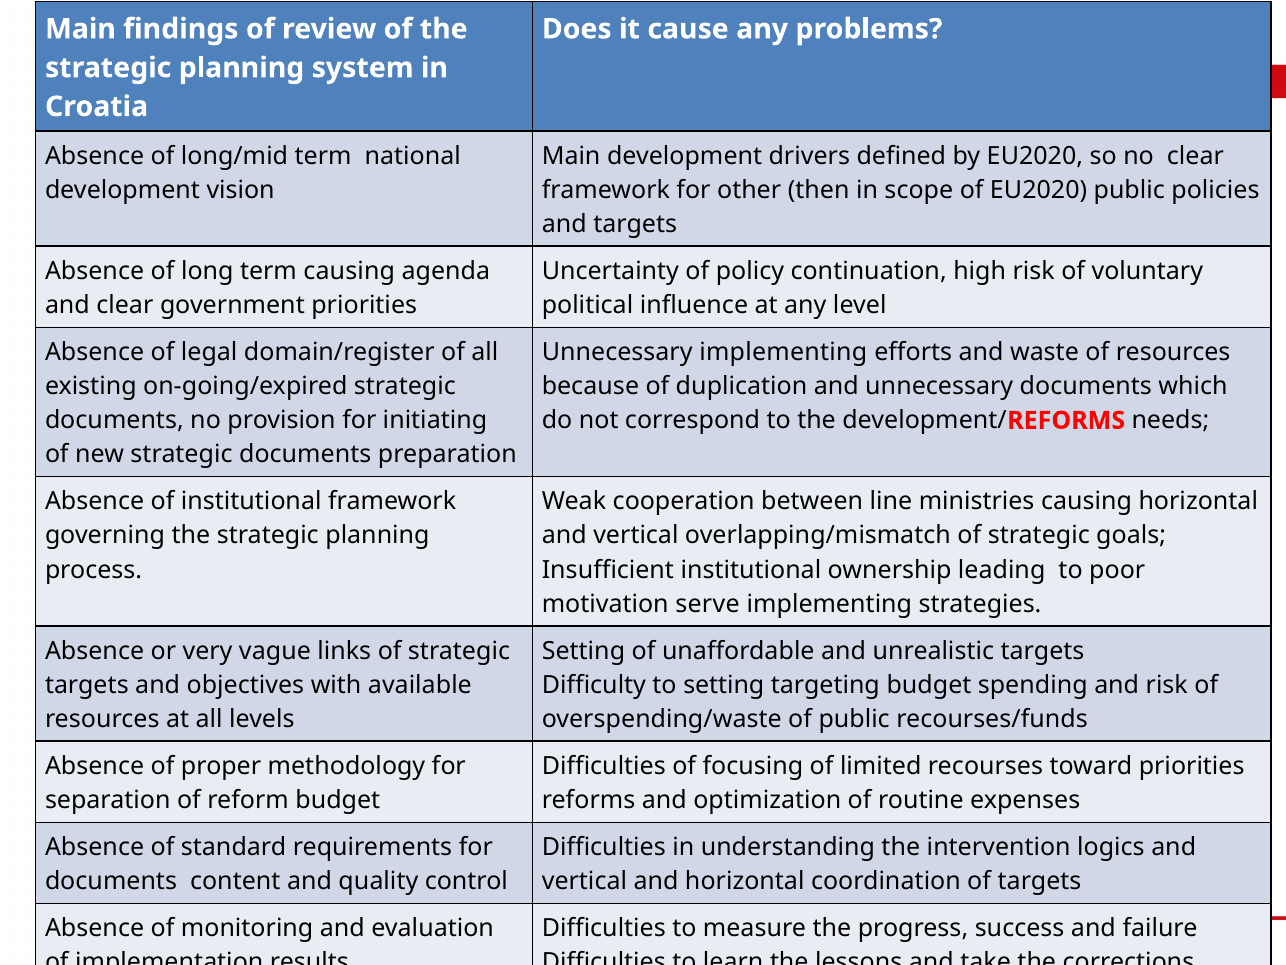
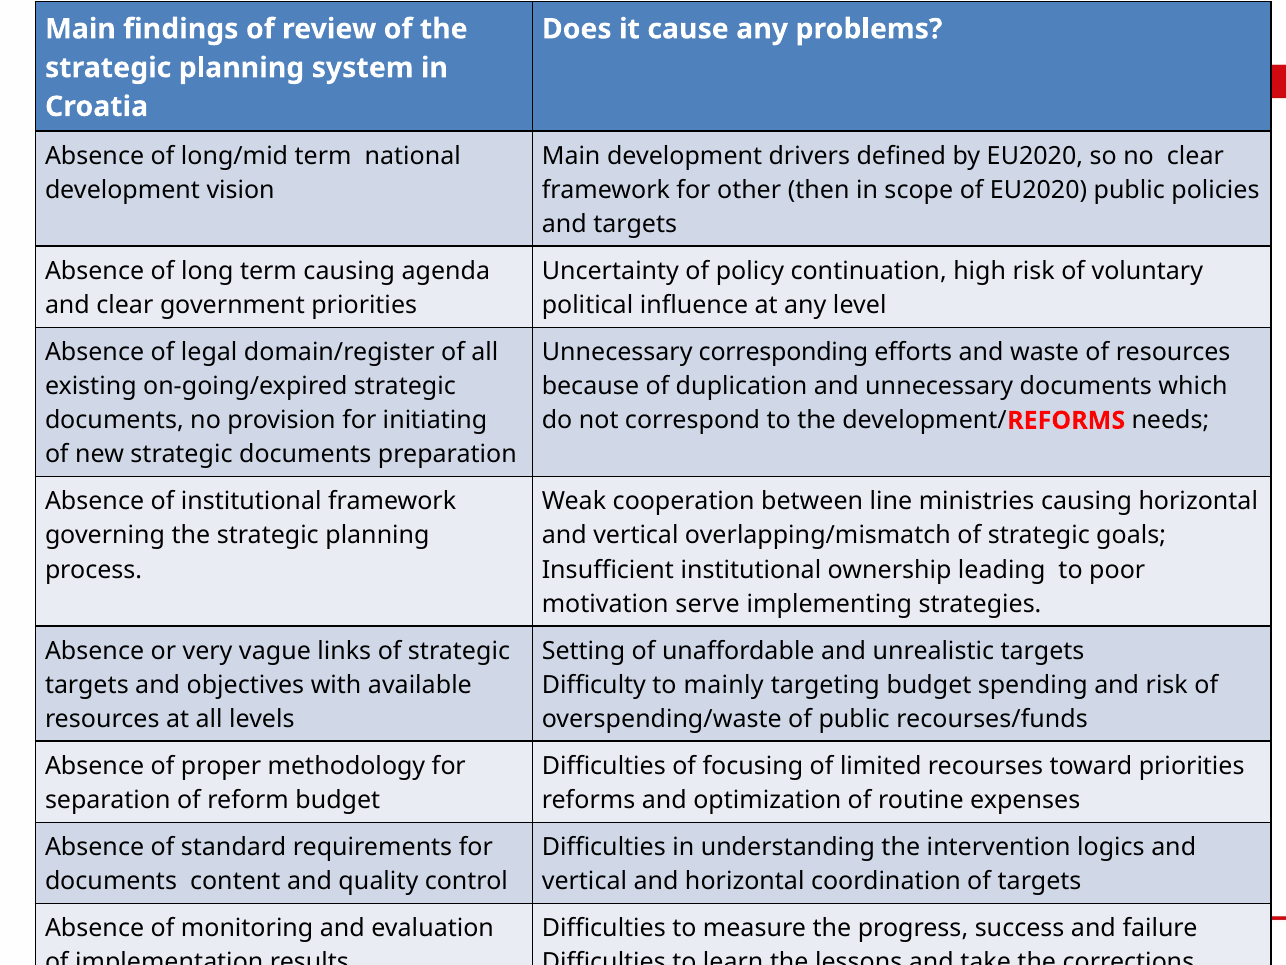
Unnecessary implementing: implementing -> corresponding
to setting: setting -> mainly
